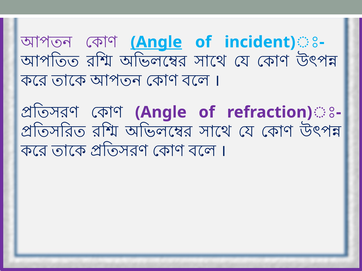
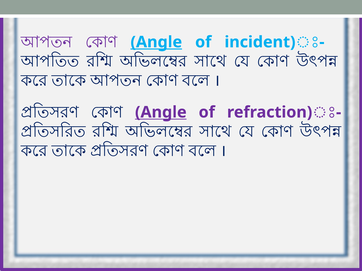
Angle at (161, 112) underline: none -> present
